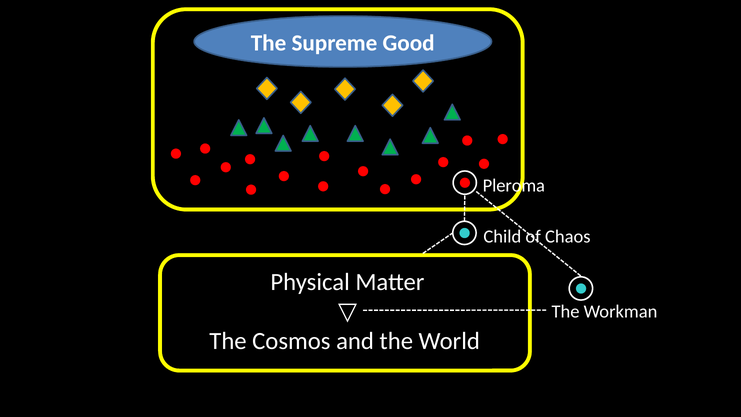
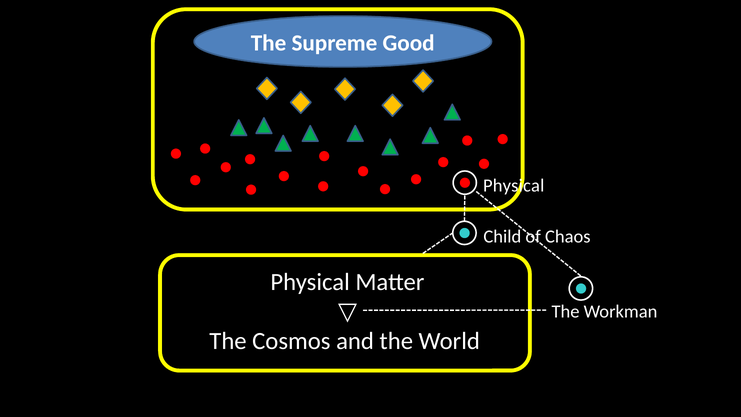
Pleroma at (514, 185): Pleroma -> Physical
